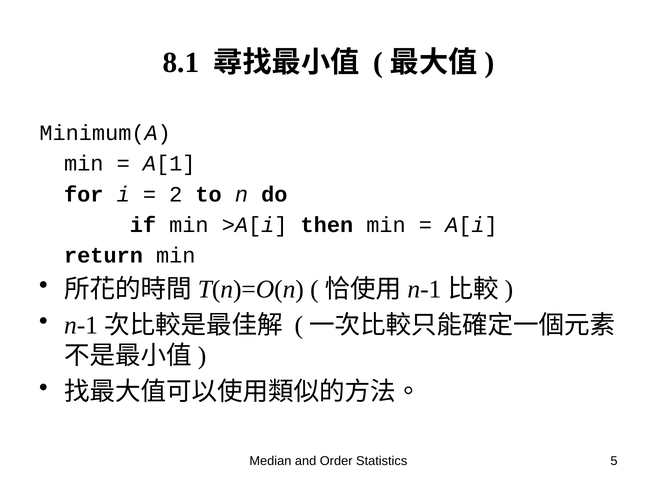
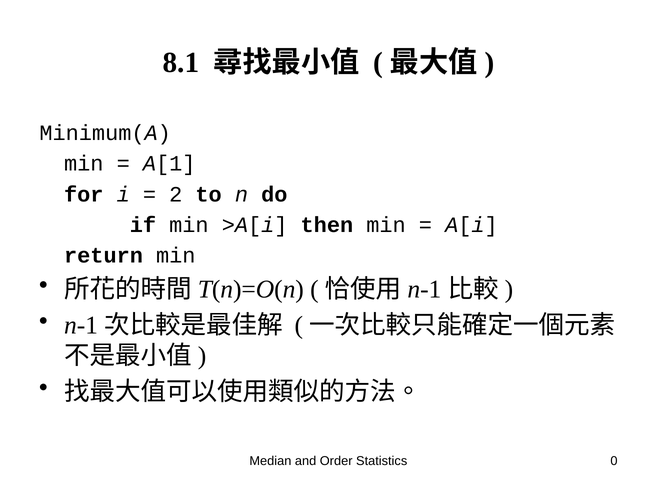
5: 5 -> 0
